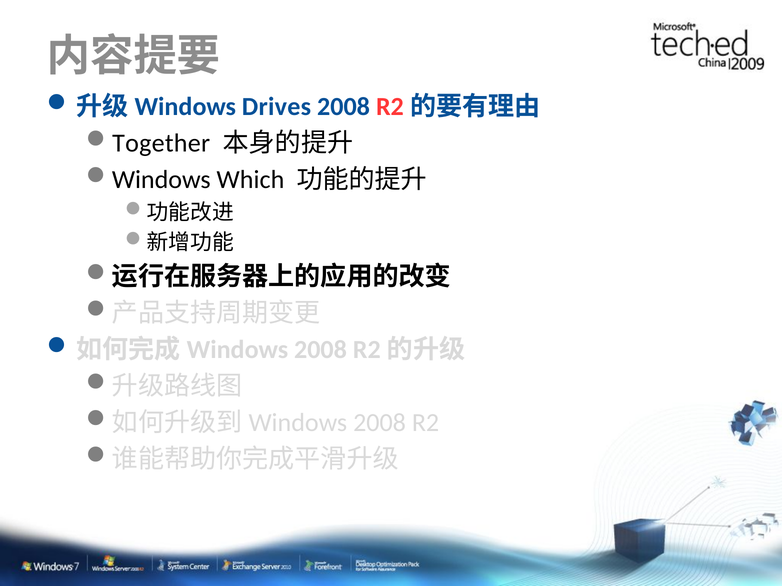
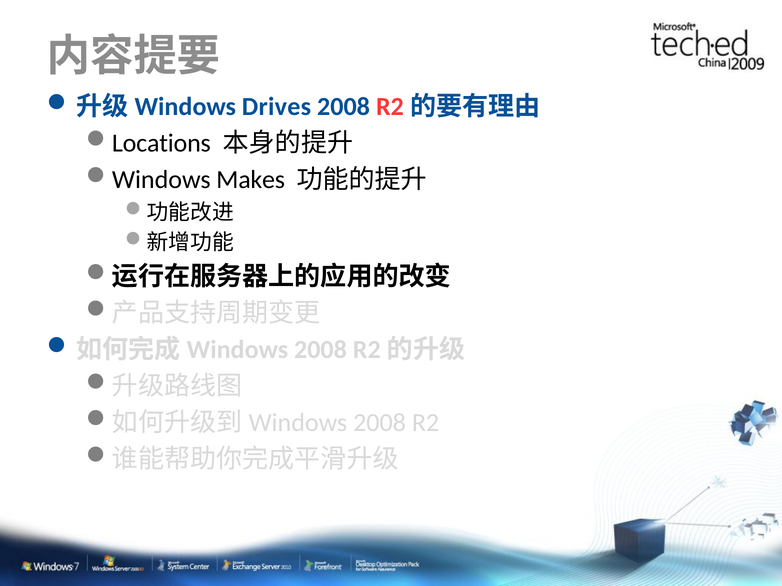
Together: Together -> Locations
Which: Which -> Makes
